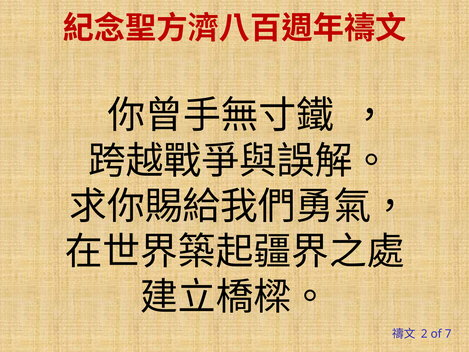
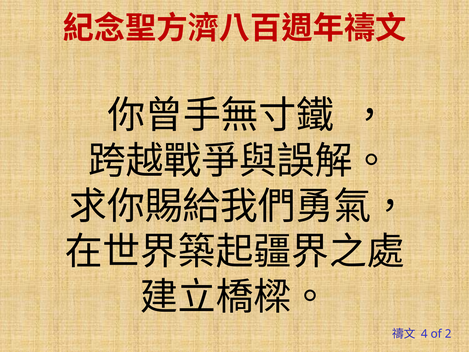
2: 2 -> 4
7: 7 -> 2
